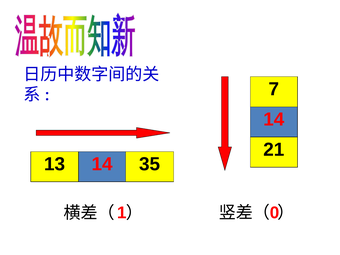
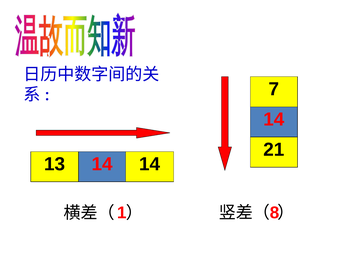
14 35: 35 -> 14
0: 0 -> 8
